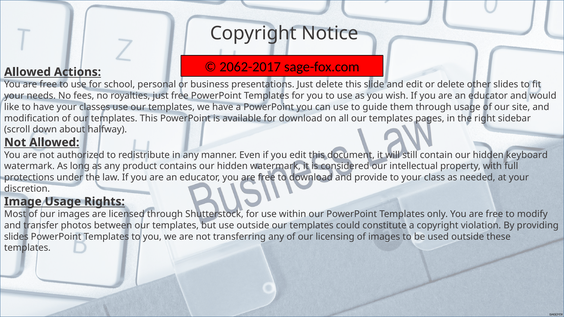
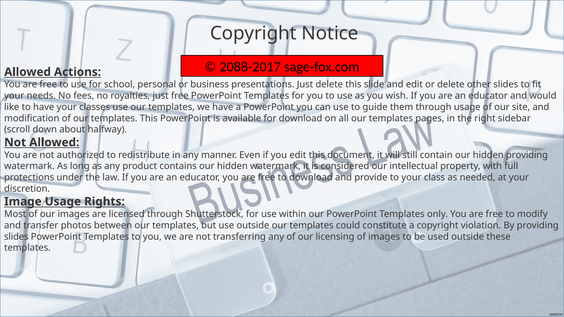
2062-2017: 2062-2017 -> 2088-2017
hidden keyboard: keyboard -> providing
